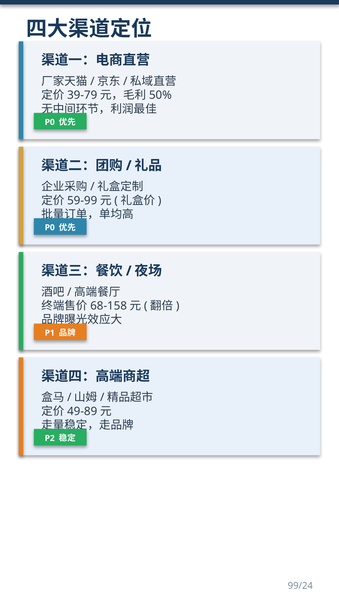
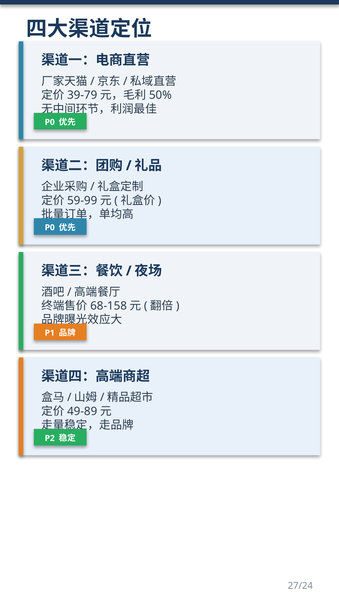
99/24: 99/24 -> 27/24
